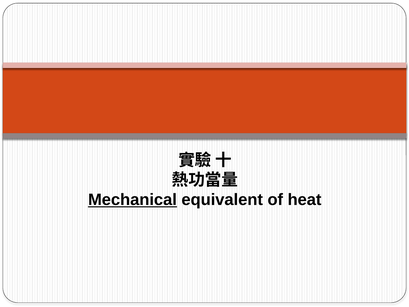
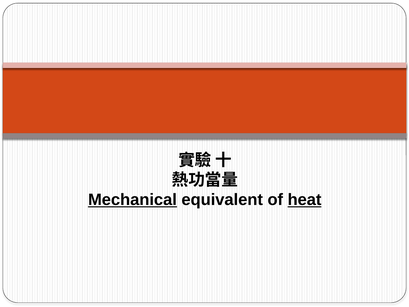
heat underline: none -> present
